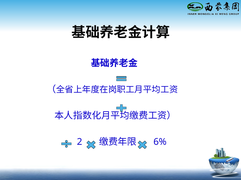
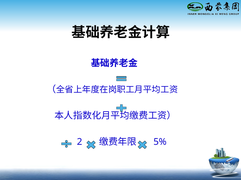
6%: 6% -> 5%
